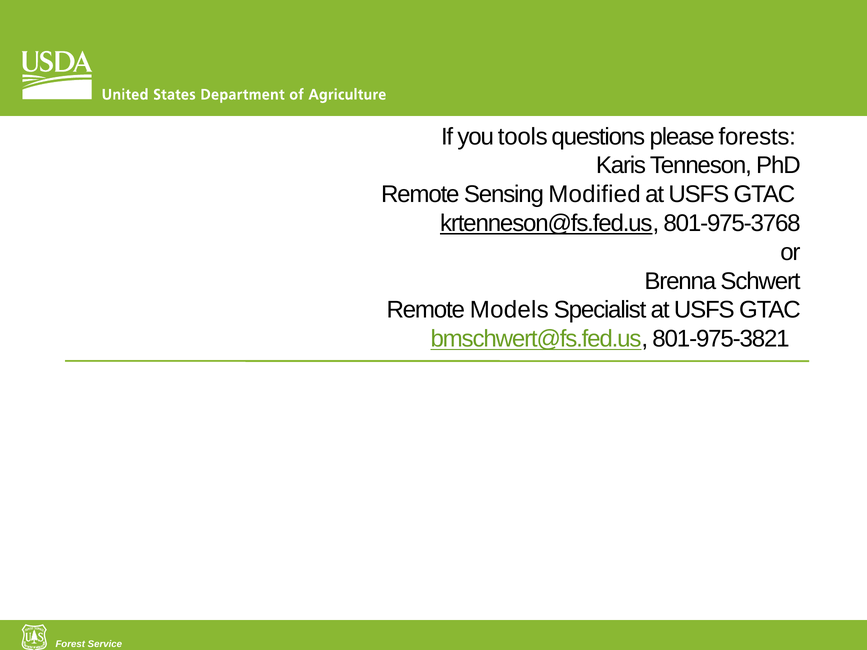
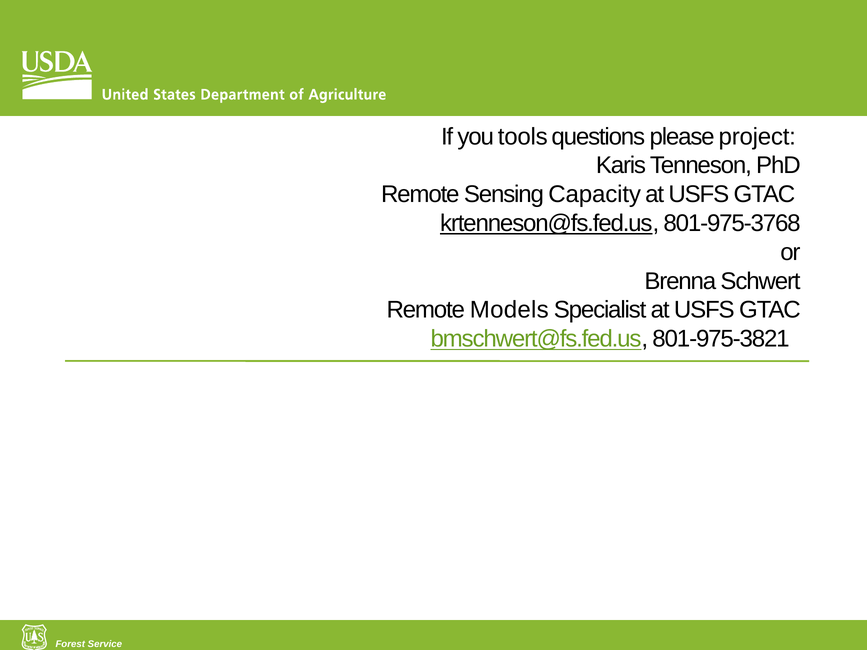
forests: forests -> project
Modified: Modified -> Capacity
